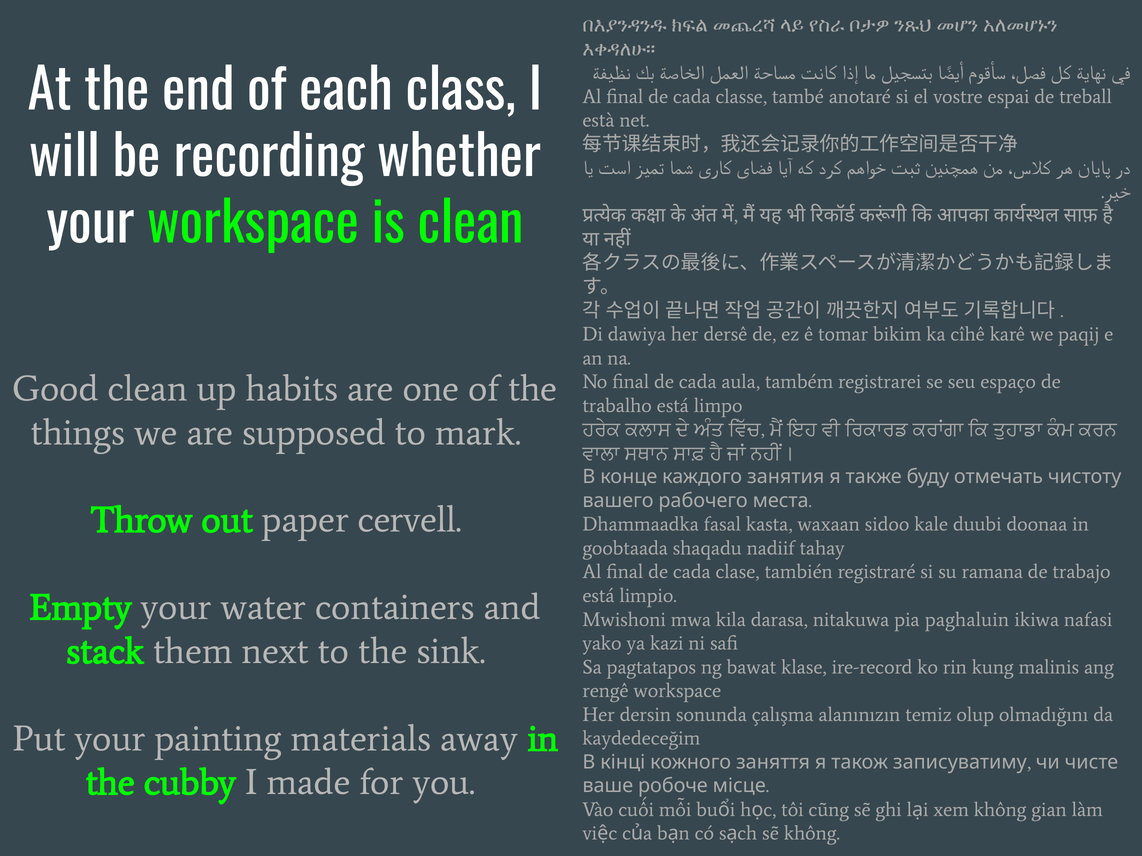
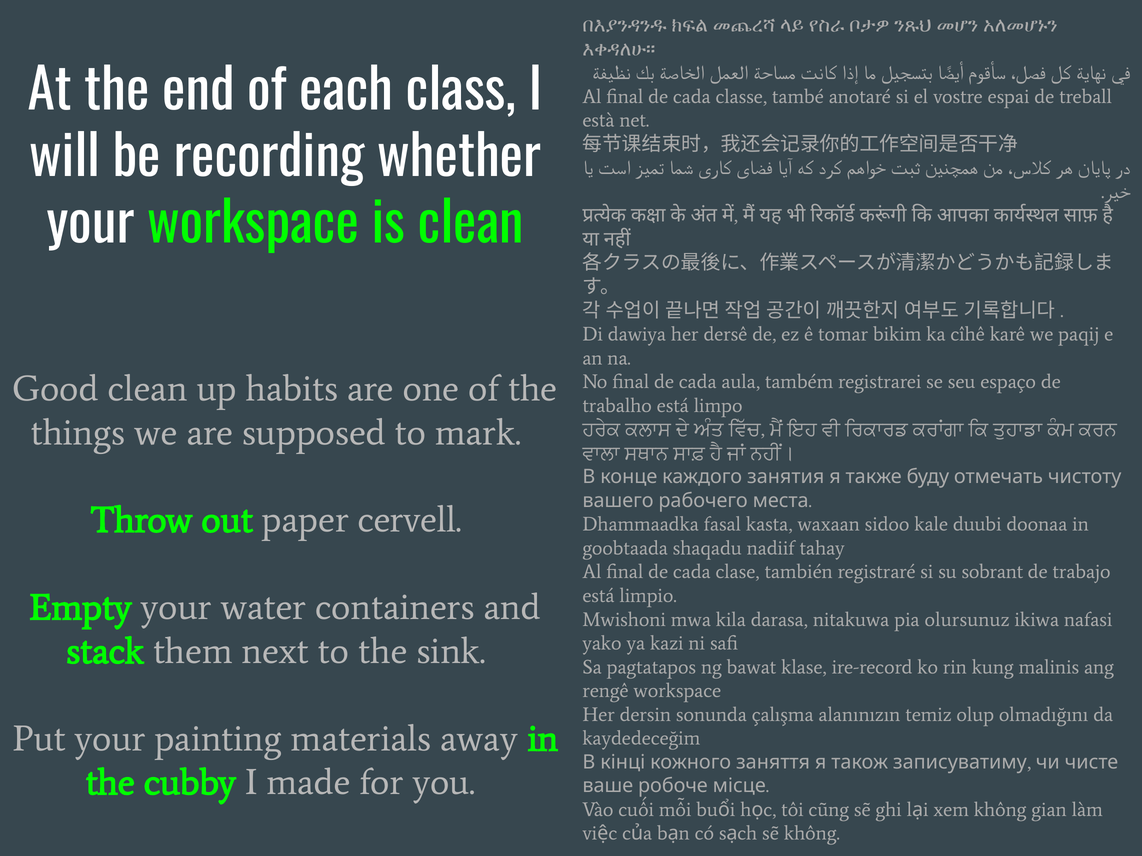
ramana: ramana -> sobrant
paghaluin: paghaluin -> olursunuz
